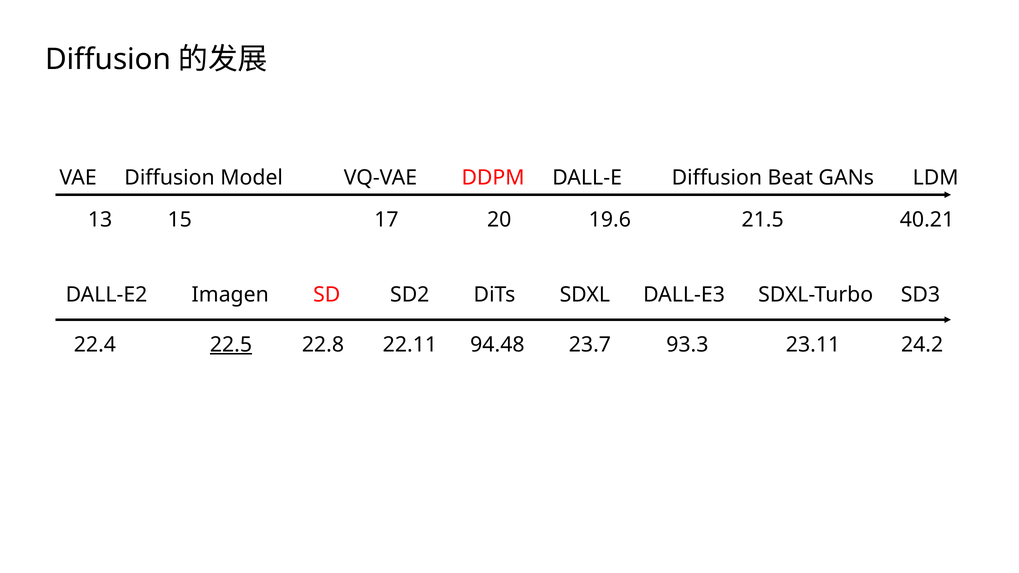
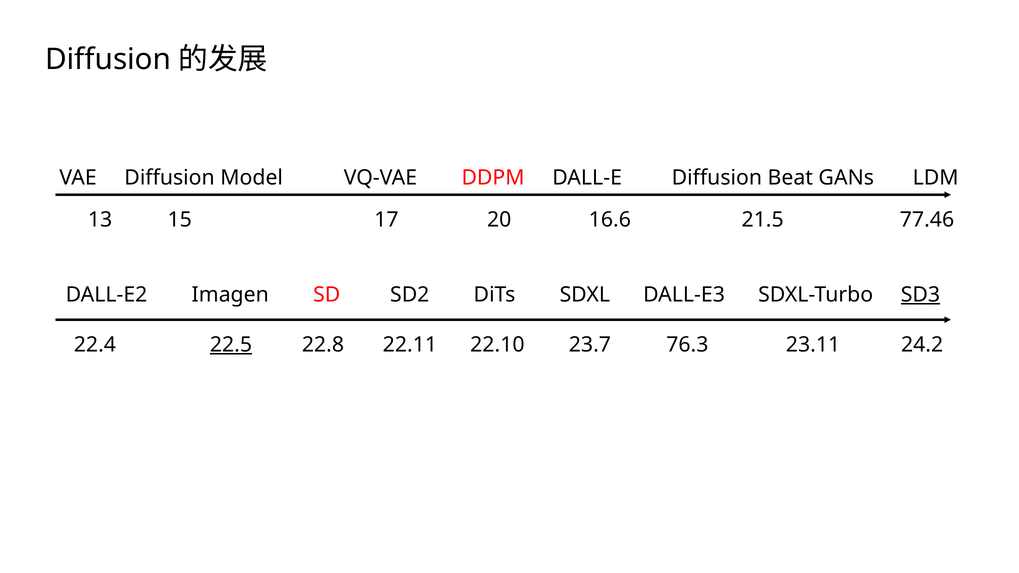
19.6: 19.6 -> 16.6
40.21: 40.21 -> 77.46
SD3 underline: none -> present
94.48: 94.48 -> 22.10
93.3: 93.3 -> 76.3
